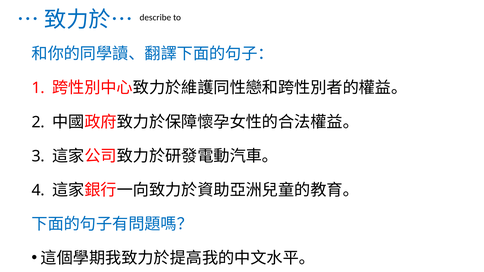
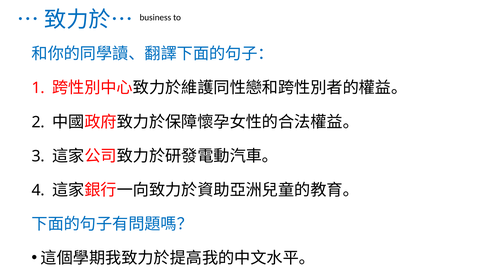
describe: describe -> business
